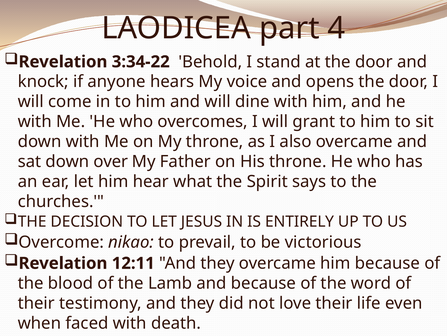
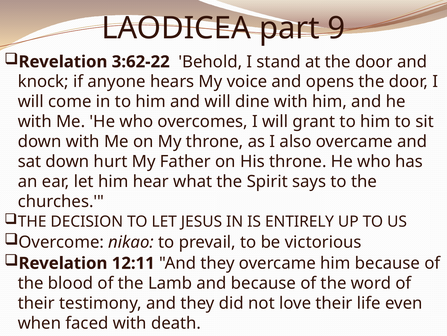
4: 4 -> 9
3:34-22: 3:34-22 -> 3:62-22
over: over -> hurt
